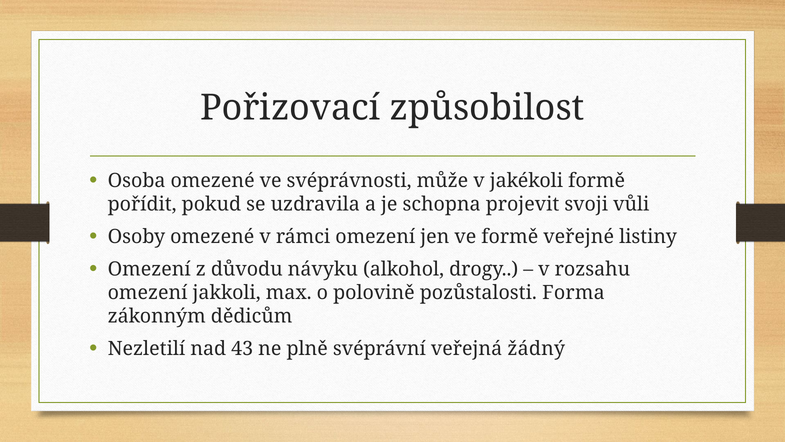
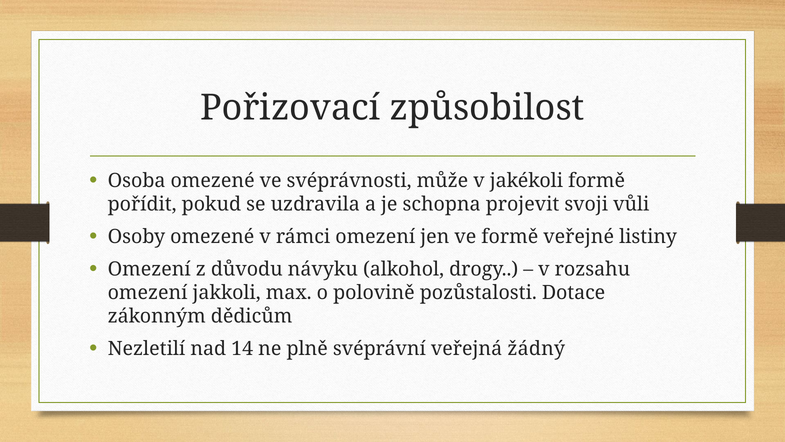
Forma: Forma -> Dotace
43: 43 -> 14
